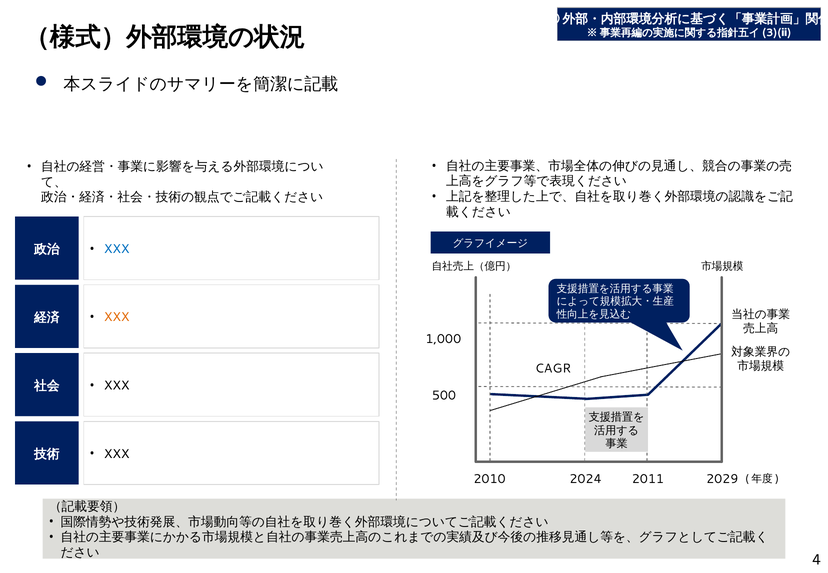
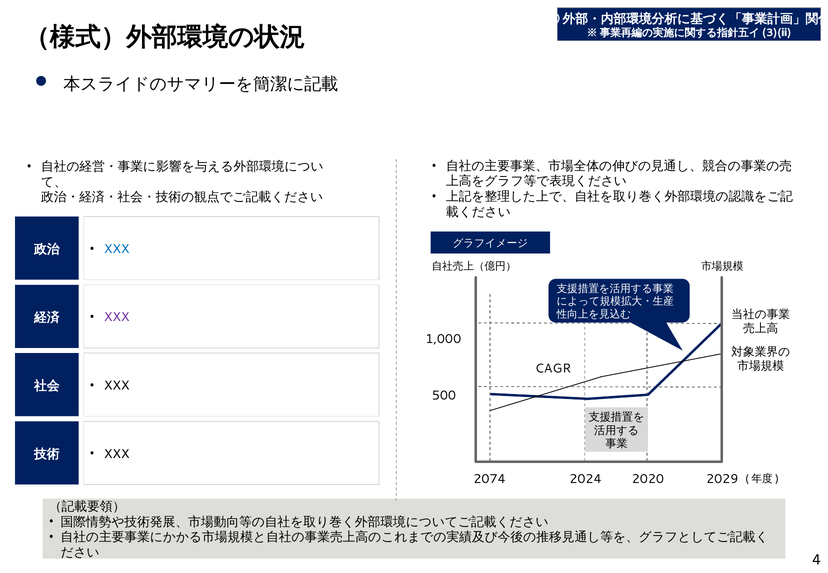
XXX at (117, 317) colour: orange -> purple
2010: 2010 -> 2074
2011: 2011 -> 2020
